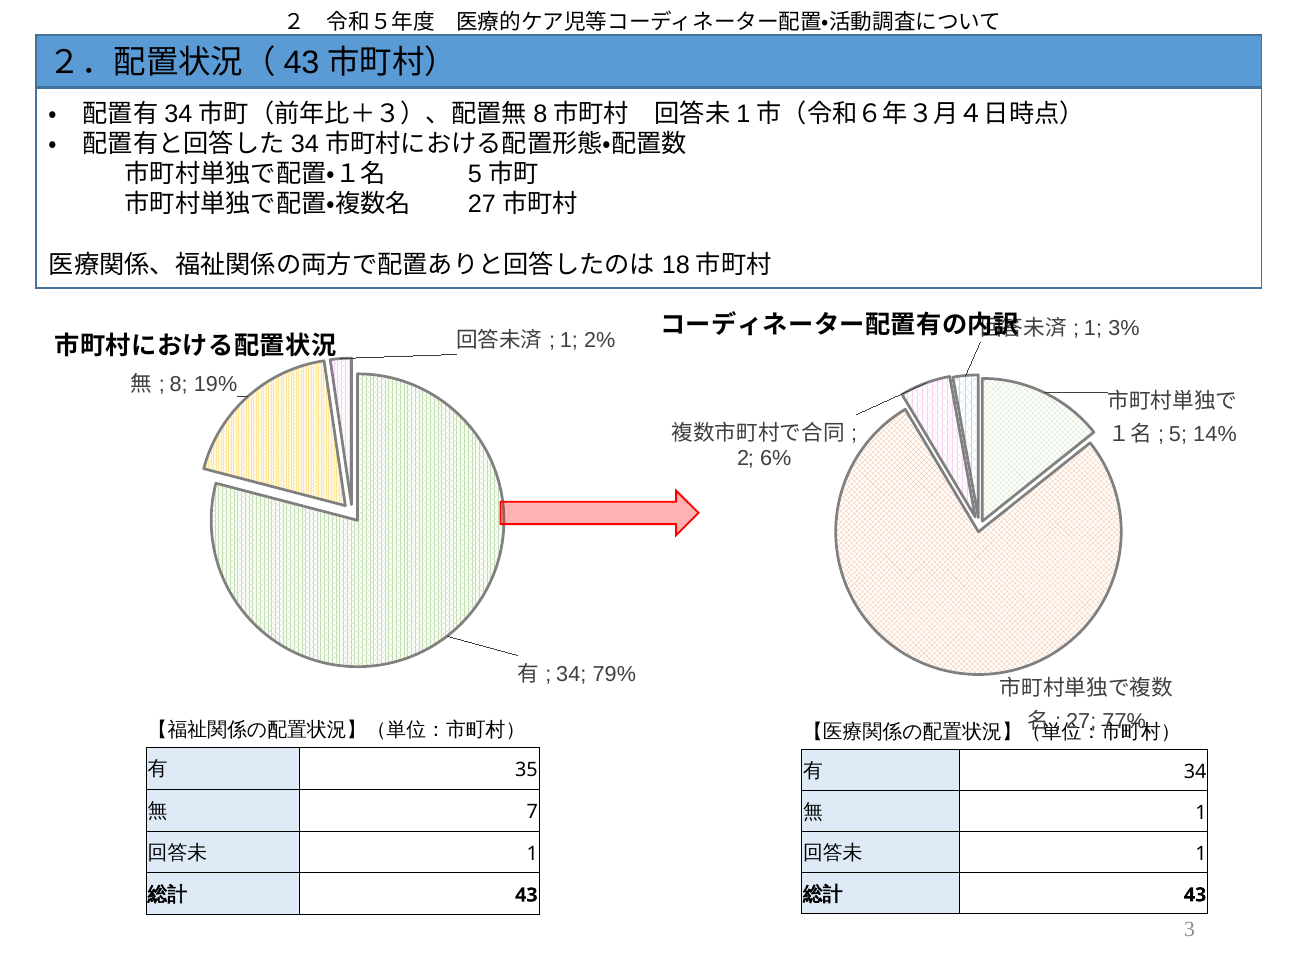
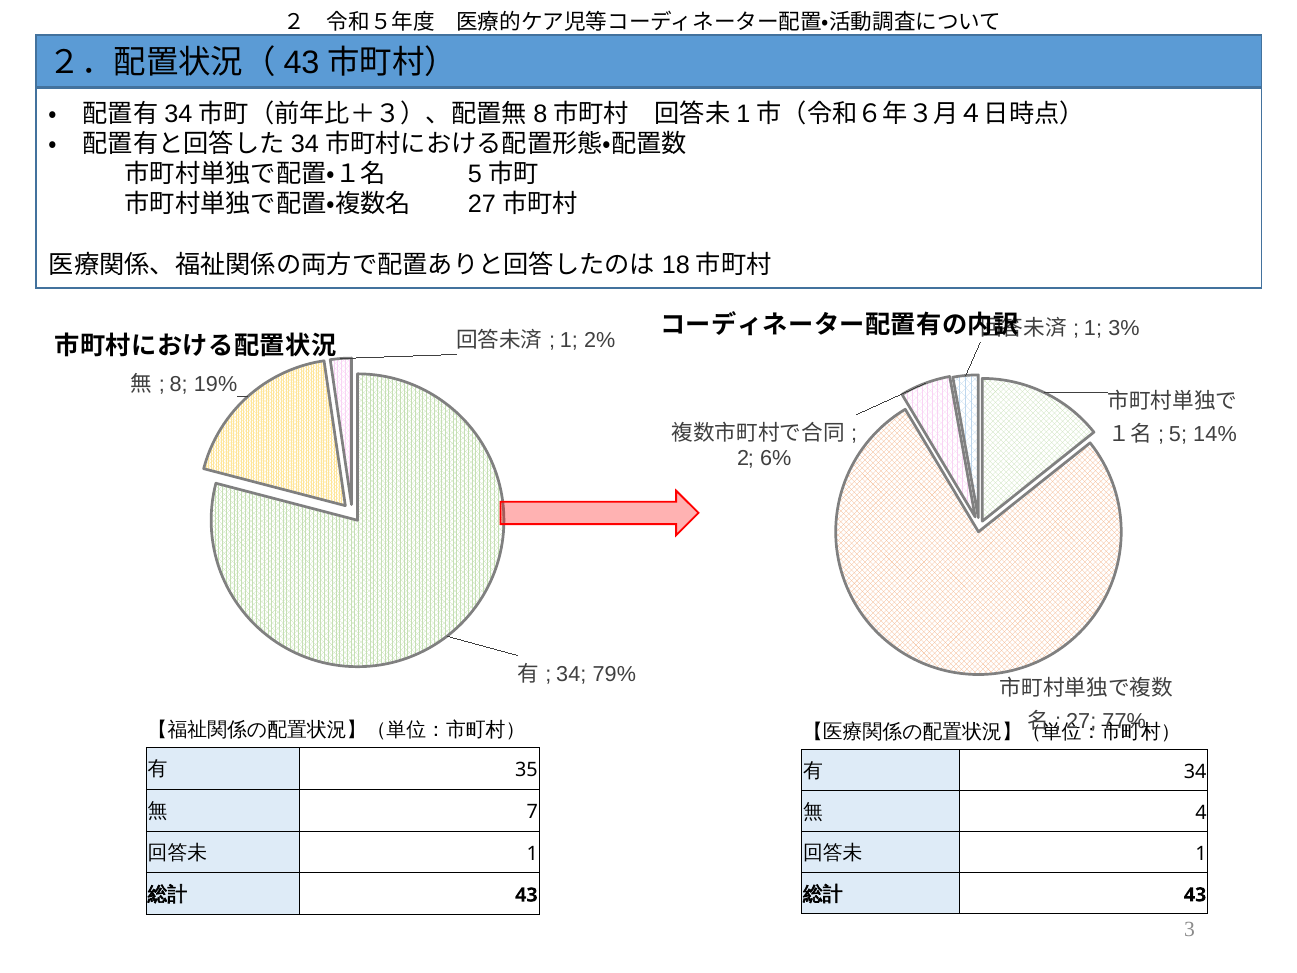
1 at (1201, 813): 1 -> 4
